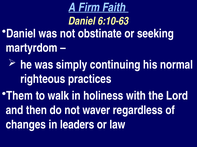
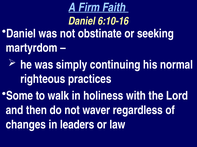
6:10-63: 6:10-63 -> 6:10-16
Them: Them -> Some
